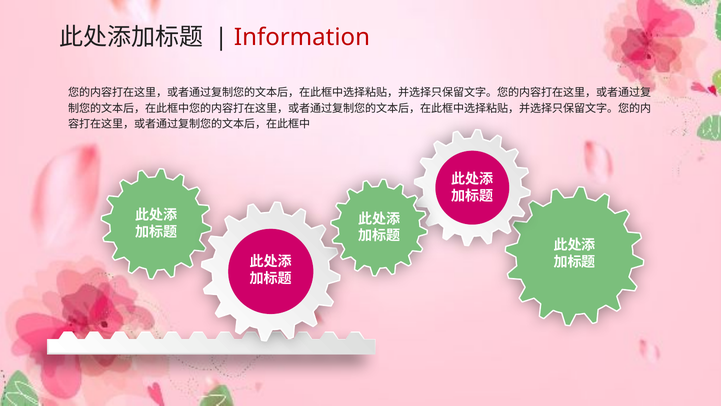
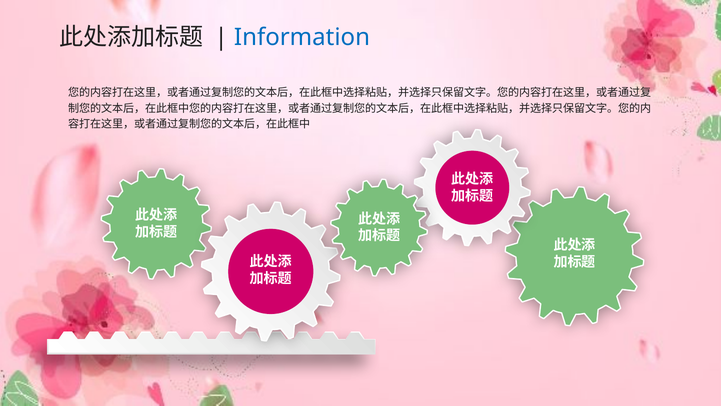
Information colour: red -> blue
